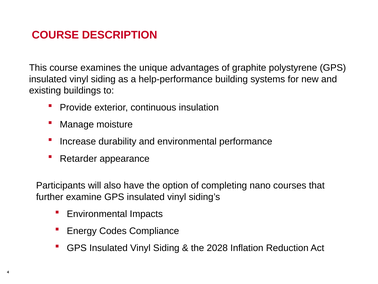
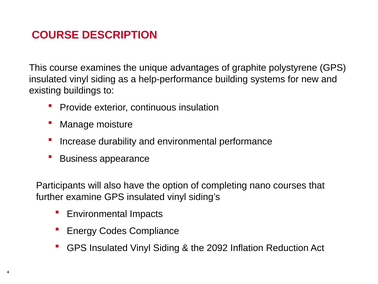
Retarder: Retarder -> Business
2028: 2028 -> 2092
